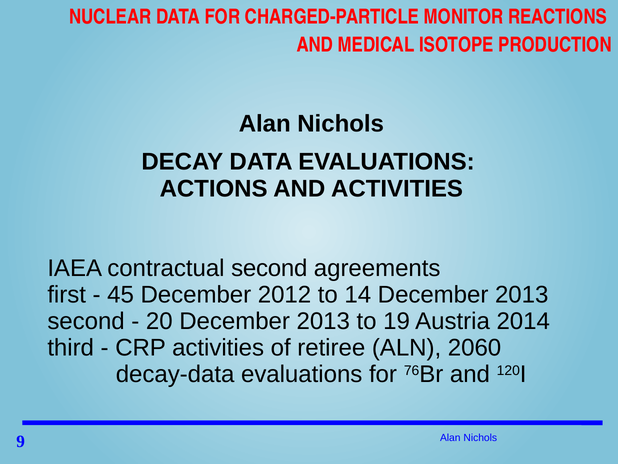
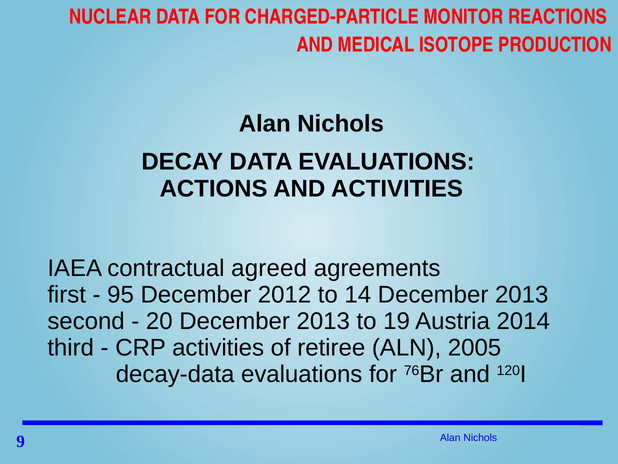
contractual second: second -> agreed
45: 45 -> 95
2060: 2060 -> 2005
